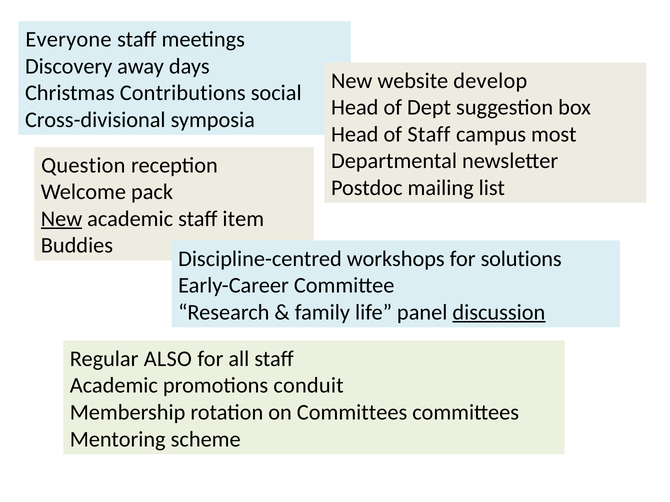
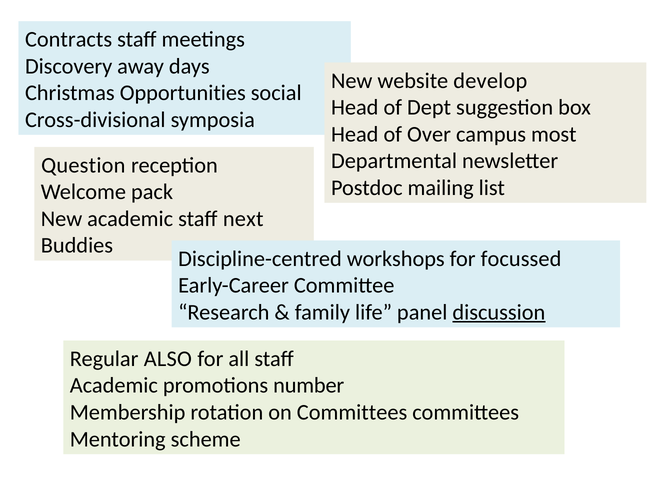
Everyone: Everyone -> Contracts
Contributions: Contributions -> Opportunities
of Staff: Staff -> Over
New at (62, 219) underline: present -> none
item: item -> next
solutions: solutions -> focussed
conduit: conduit -> number
